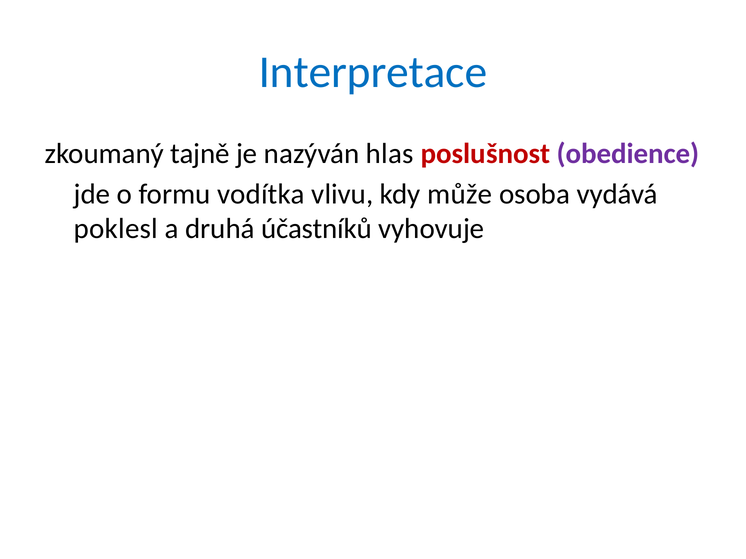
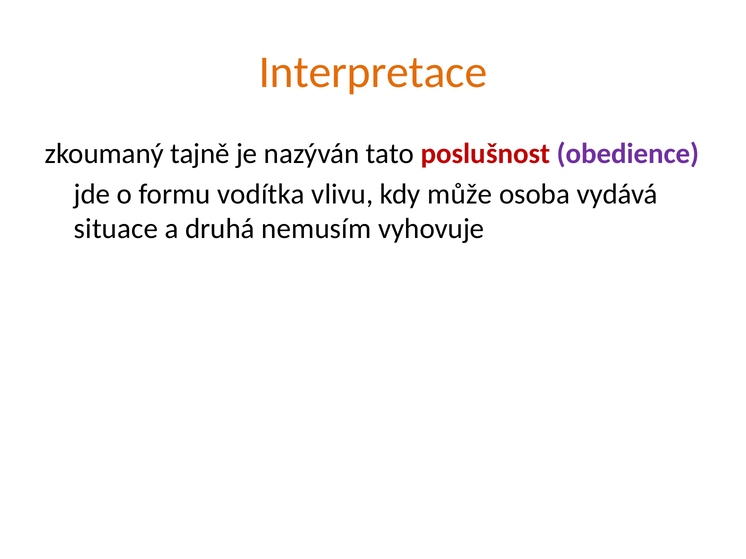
Interpretace colour: blue -> orange
hlas: hlas -> tato
poklesl: poklesl -> situace
účastníků: účastníků -> nemusím
